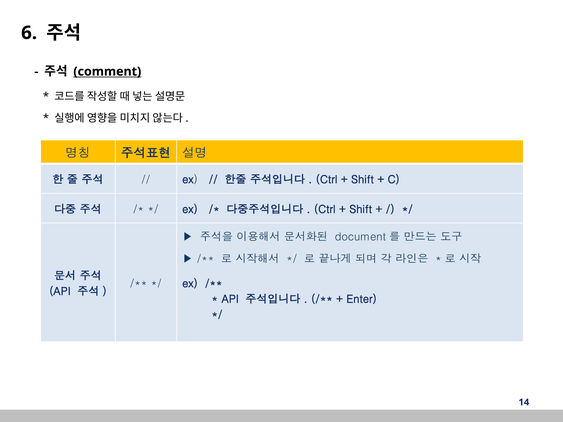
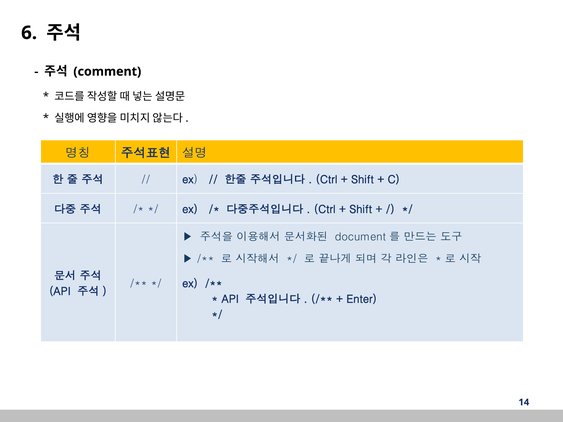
comment underline: present -> none
